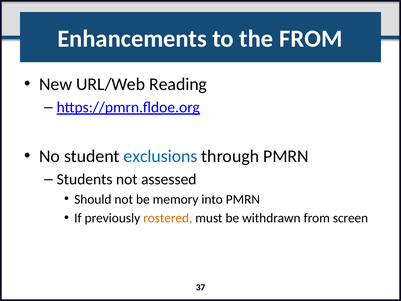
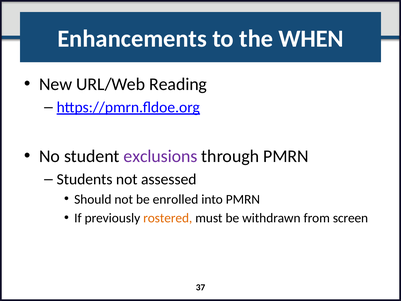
the FROM: FROM -> WHEN
exclusions colour: blue -> purple
memory: memory -> enrolled
